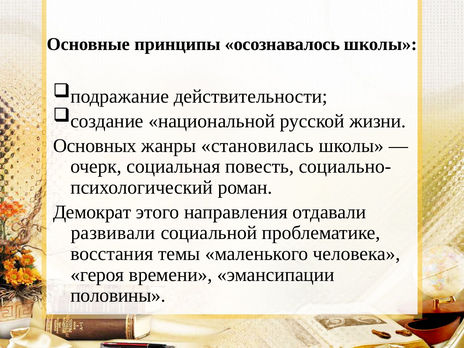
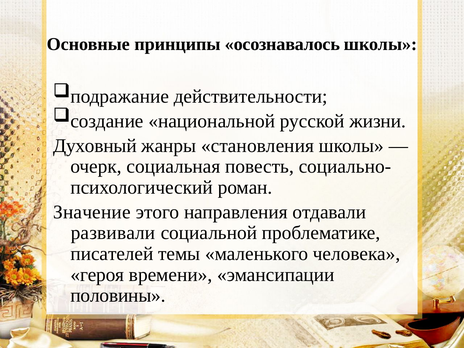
Основных: Основных -> Духовный
становилась: становилась -> становления
Демократ: Демократ -> Значение
восстания: восстания -> писателей
